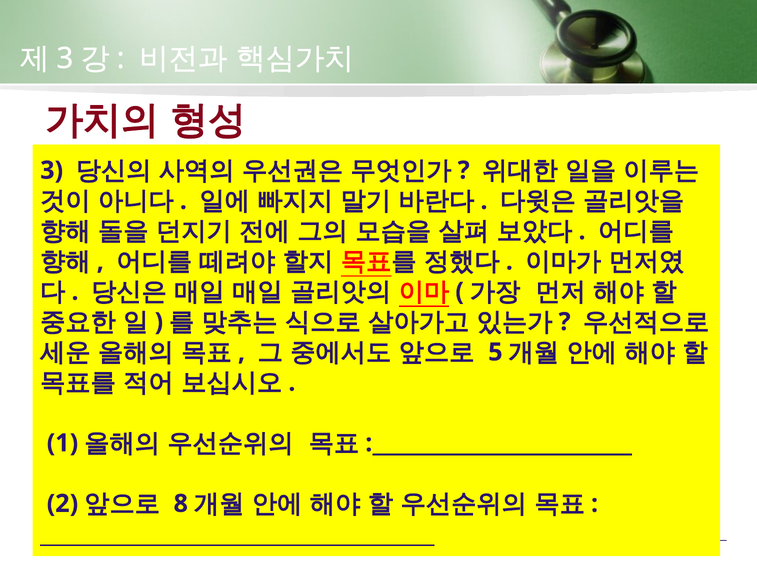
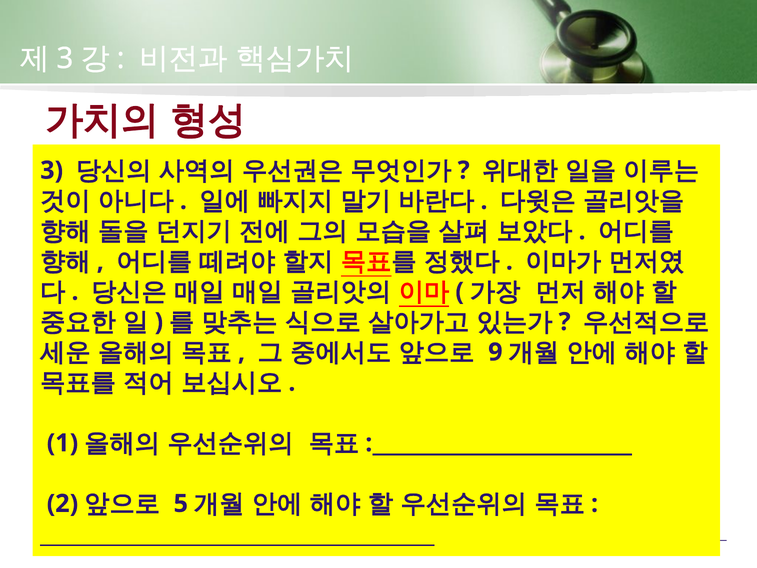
5: 5 -> 9
8: 8 -> 5
